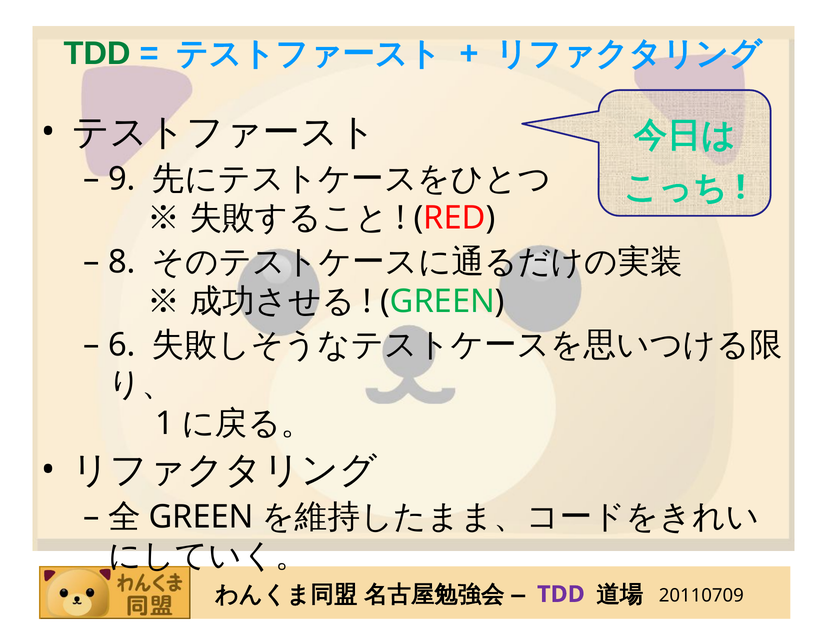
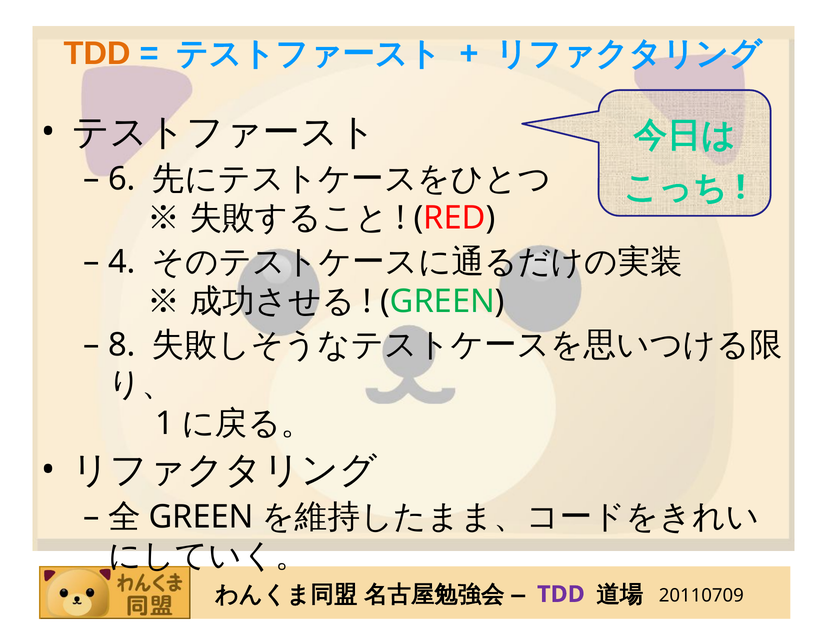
TDD at (97, 54) colour: green -> orange
9: 9 -> 6
8: 8 -> 4
6: 6 -> 8
